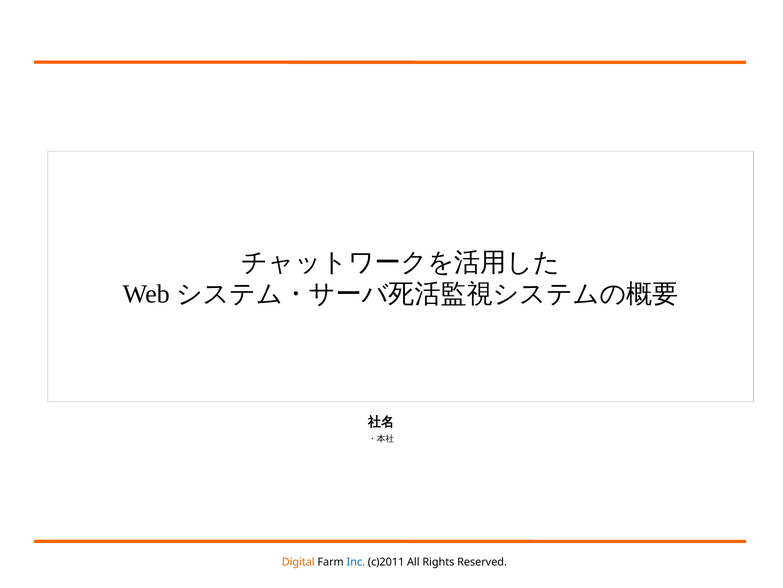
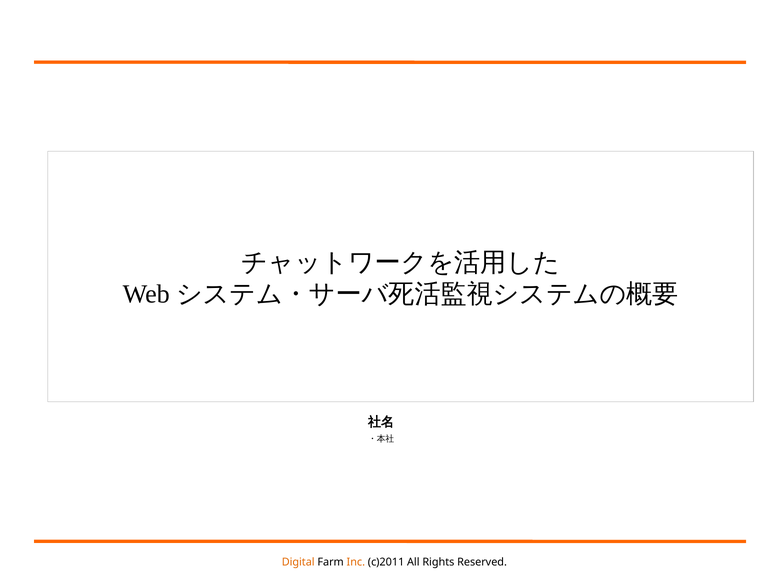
Inc colour: blue -> orange
